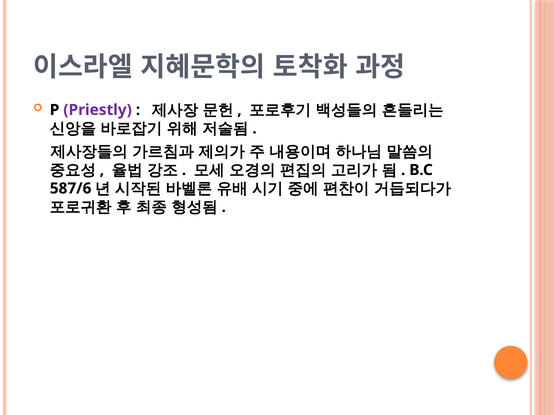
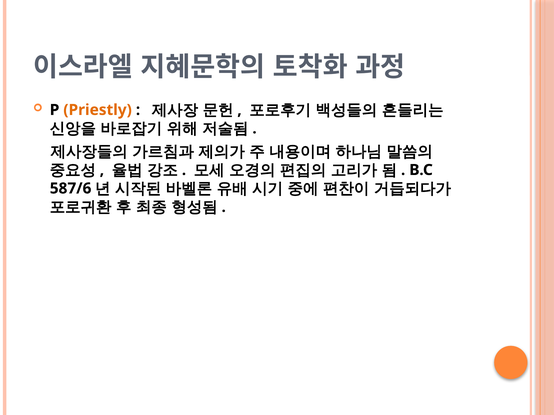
Priestly colour: purple -> orange
